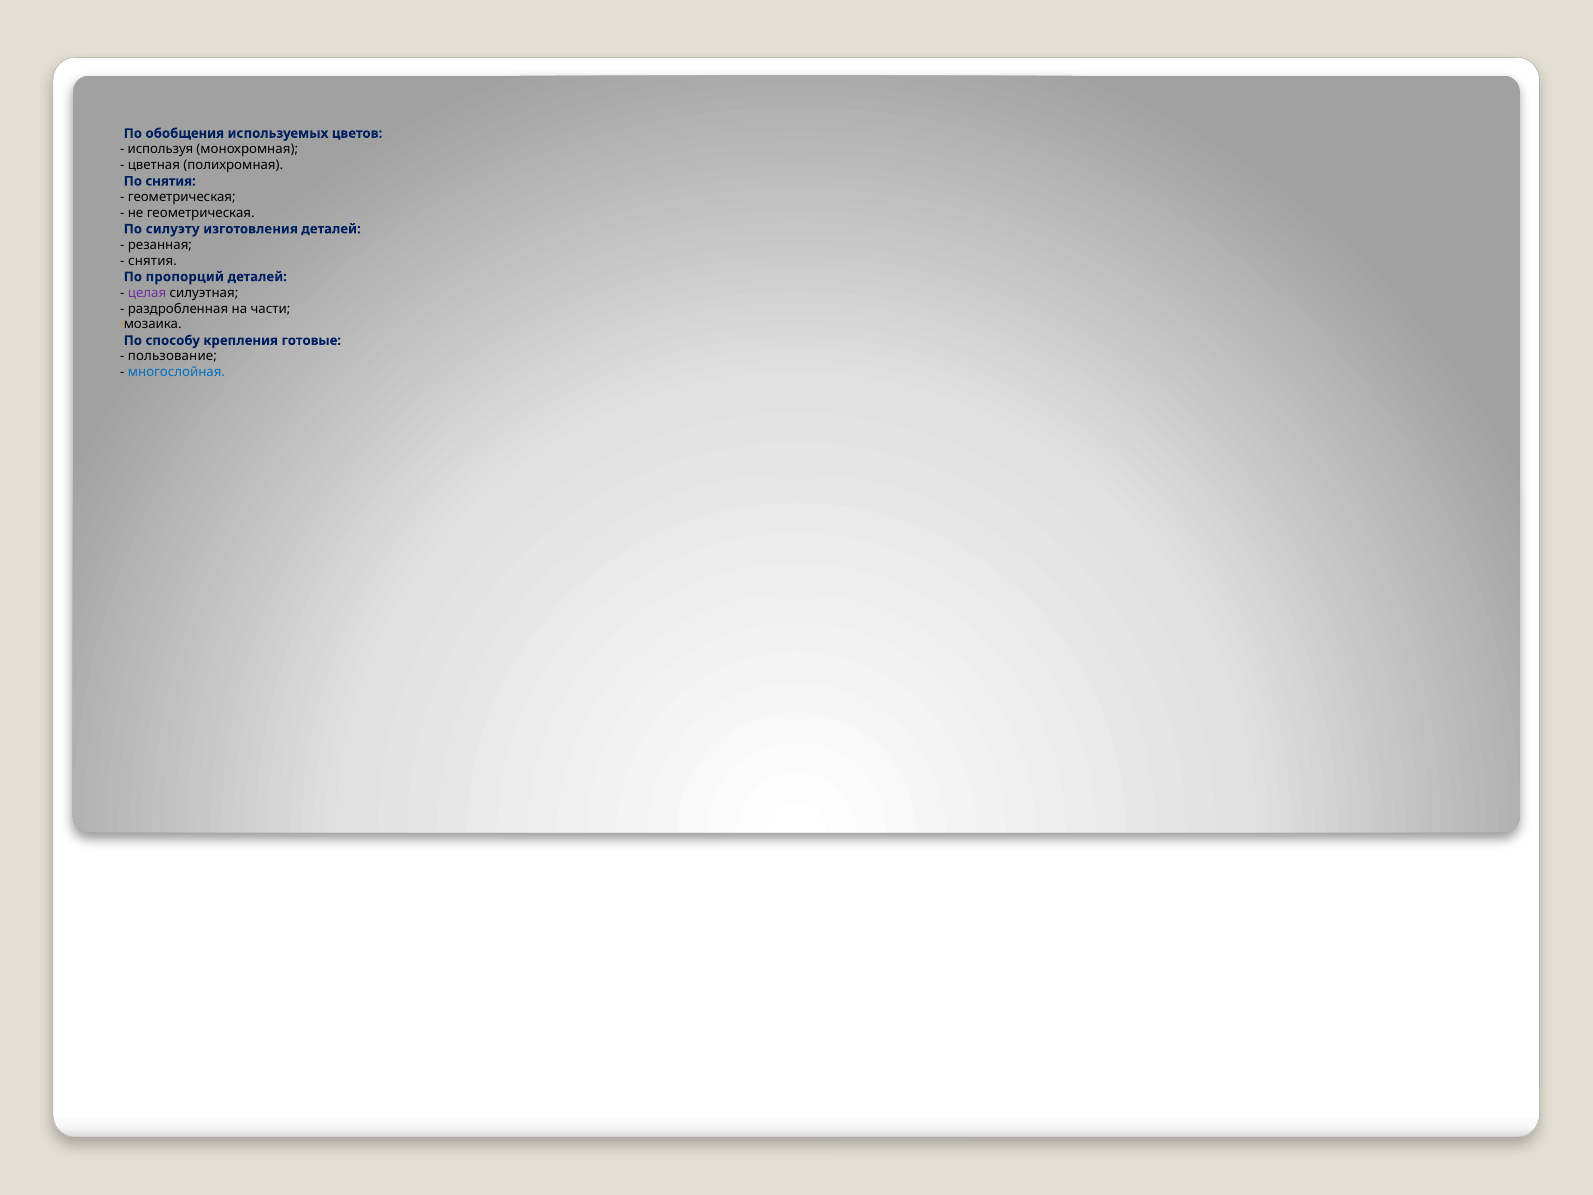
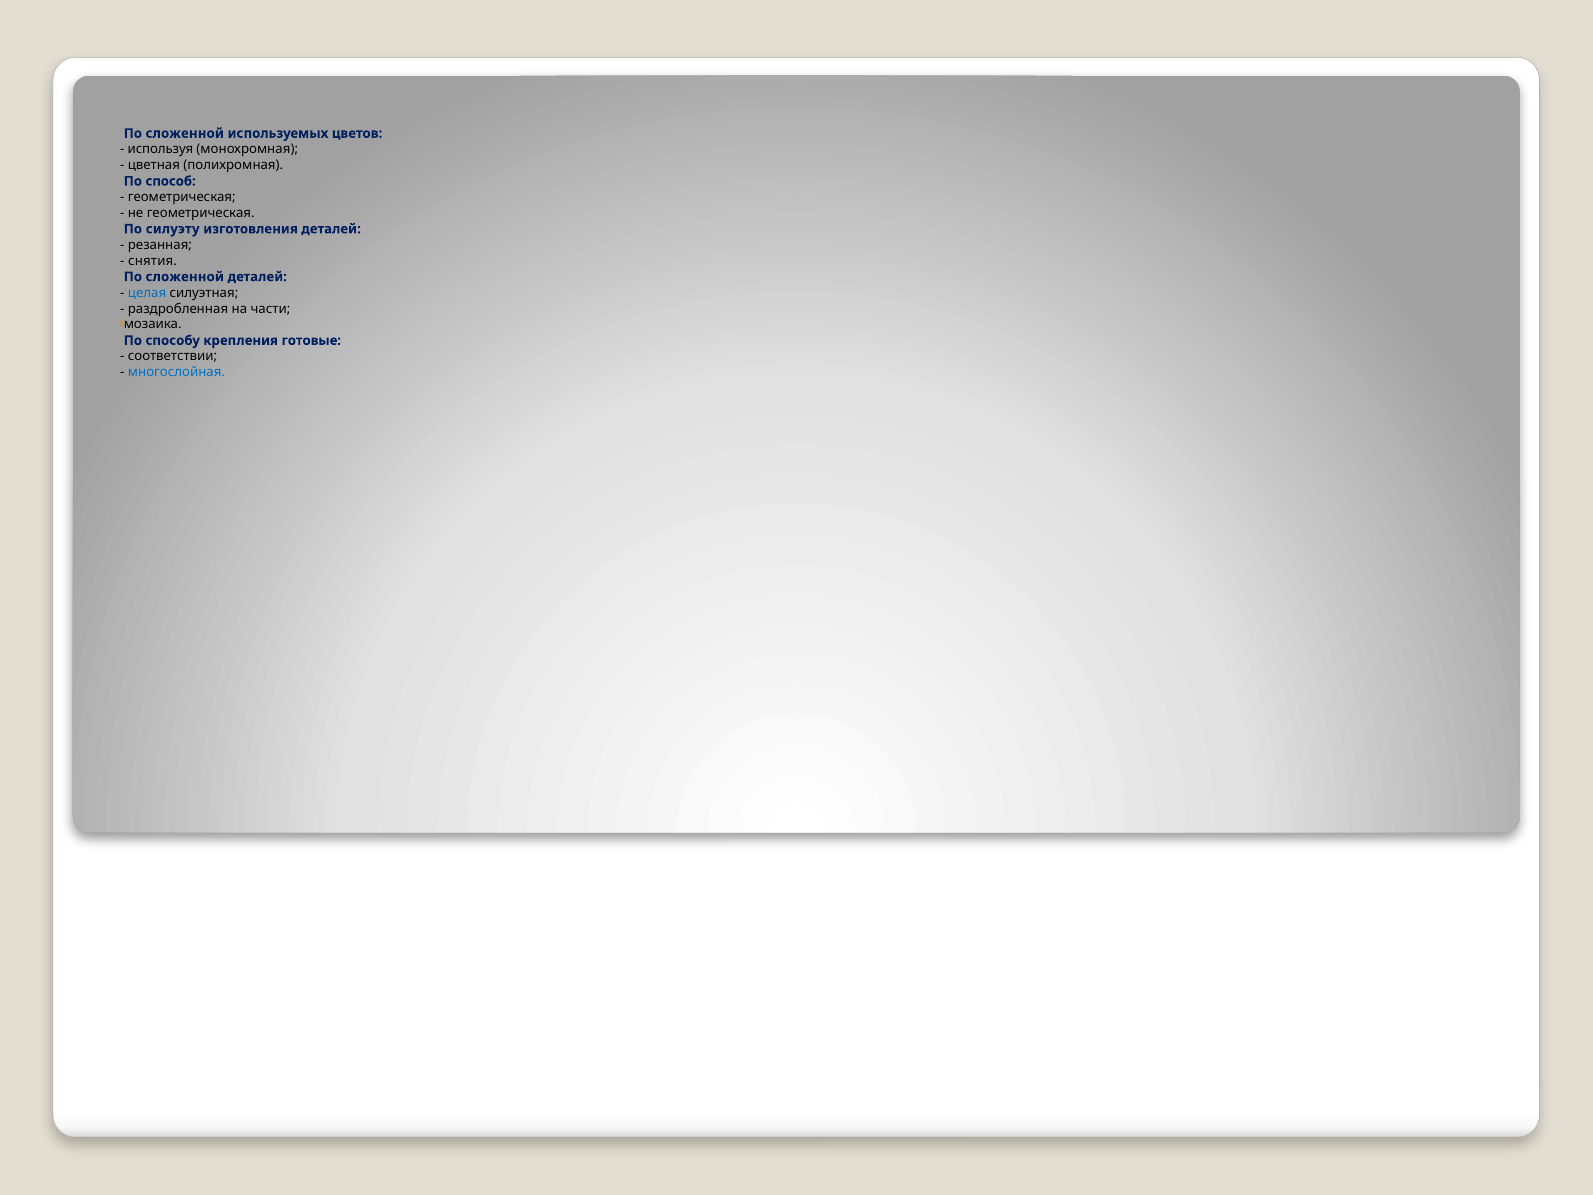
обобщения at (185, 133): обобщения -> сложенной
По снятия: снятия -> способ
пропорций at (185, 277): пропорций -> сложенной
целая colour: purple -> blue
пользование: пользование -> соответствии
